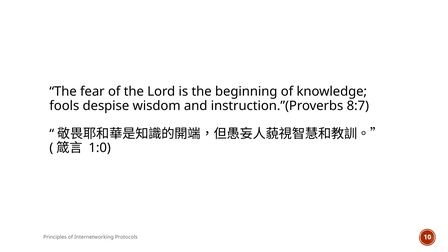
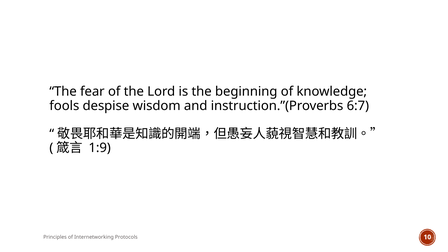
8:7: 8:7 -> 6:7
1:0: 1:0 -> 1:9
